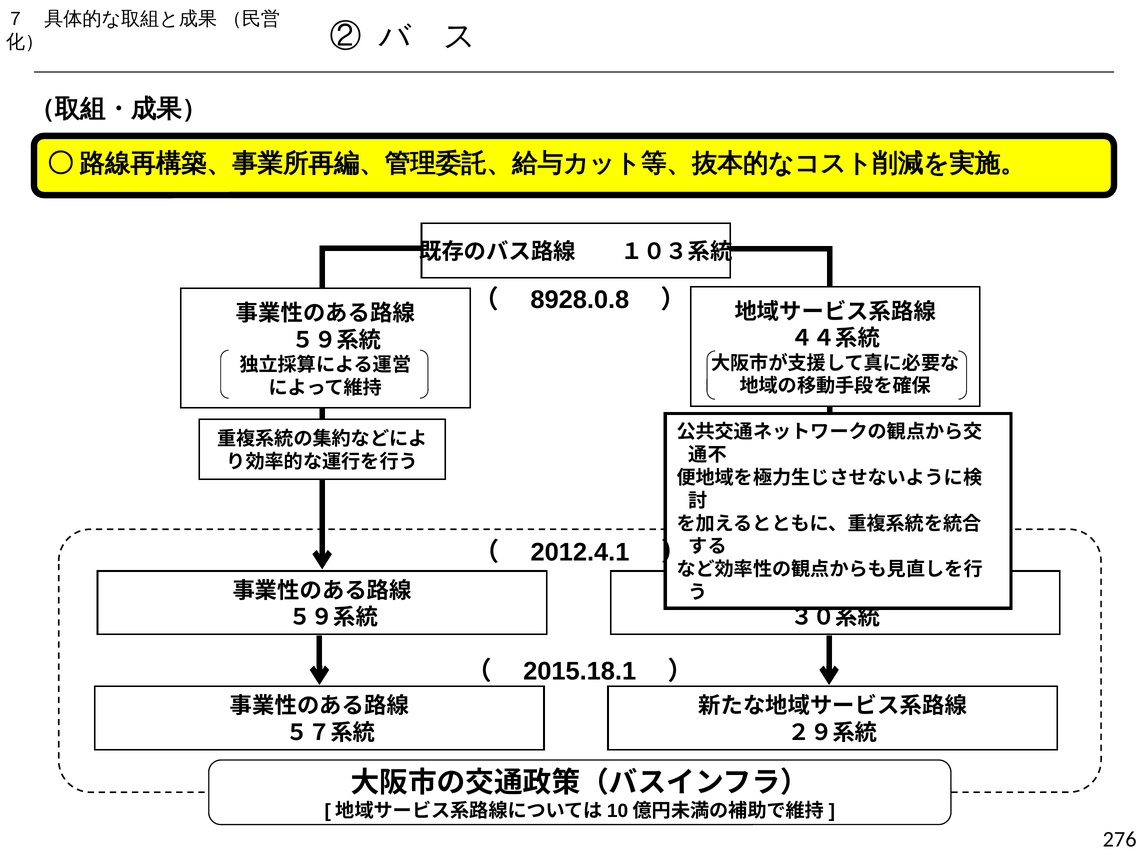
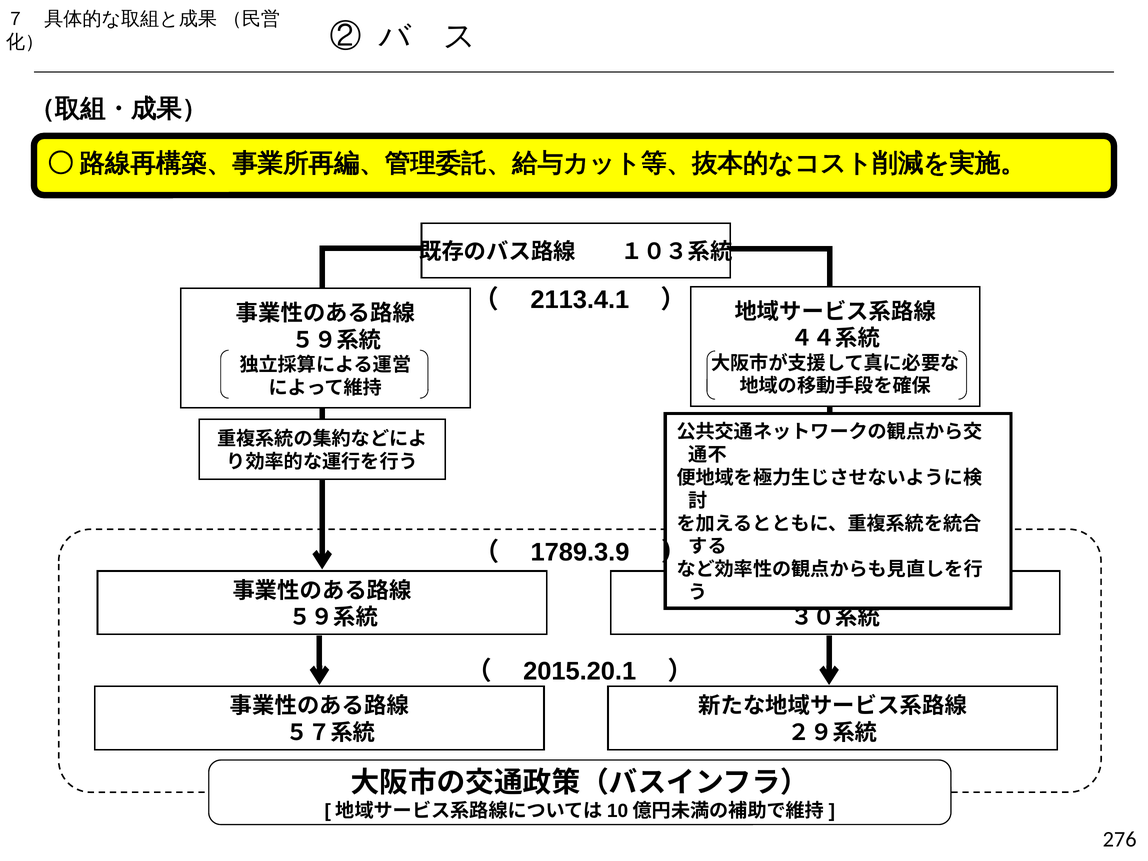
8928.0.8: 8928.0.8 -> 2113.4.1
2012.4.1: 2012.4.1 -> 1789.3.9
2015.18.1: 2015.18.1 -> 2015.20.1
